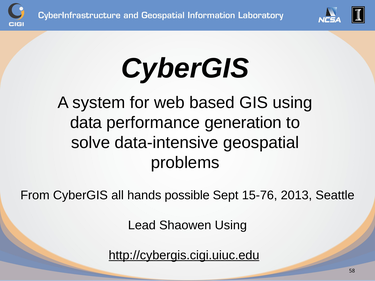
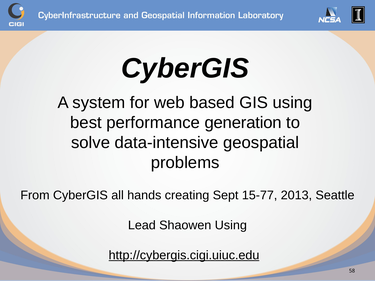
data: data -> best
possible: possible -> creating
15-76: 15-76 -> 15-77
